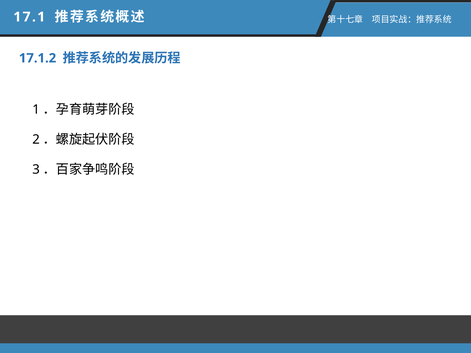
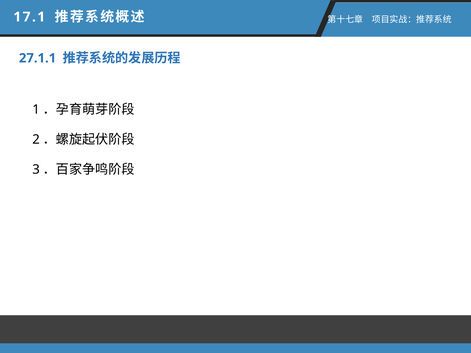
17.1.2: 17.1.2 -> 27.1.1
